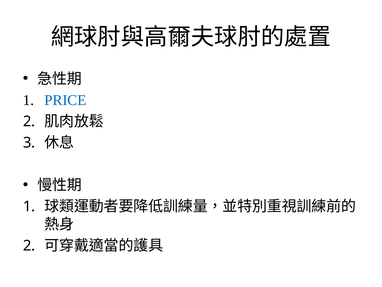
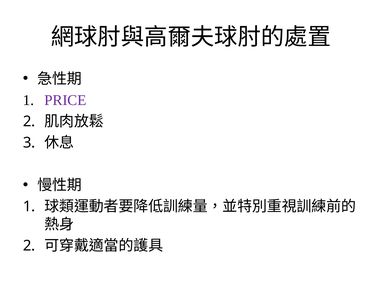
PRICE colour: blue -> purple
